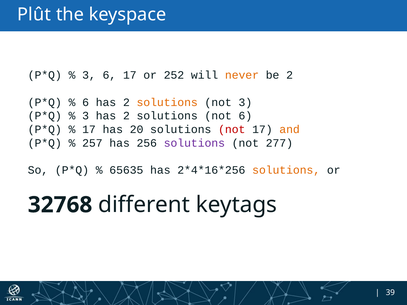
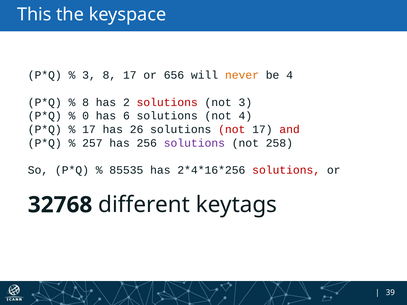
Plût: Plût -> This
3 6: 6 -> 8
252: 252 -> 656
be 2: 2 -> 4
6 at (86, 102): 6 -> 8
solutions at (167, 102) colour: orange -> red
3 at (86, 116): 3 -> 0
2 at (126, 116): 2 -> 6
not 6: 6 -> 4
20: 20 -> 26
and colour: orange -> red
277: 277 -> 258
65635: 65635 -> 85535
solutions at (286, 170) colour: orange -> red
